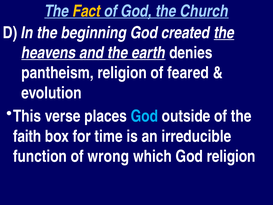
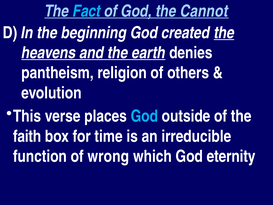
Fact colour: yellow -> light blue
Church: Church -> Cannot
feared: feared -> others
God religion: religion -> eternity
